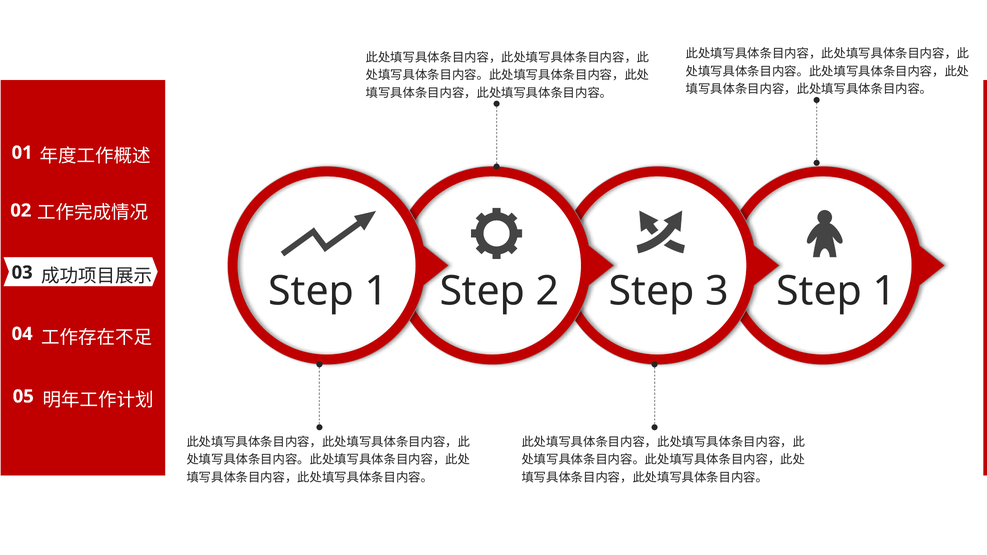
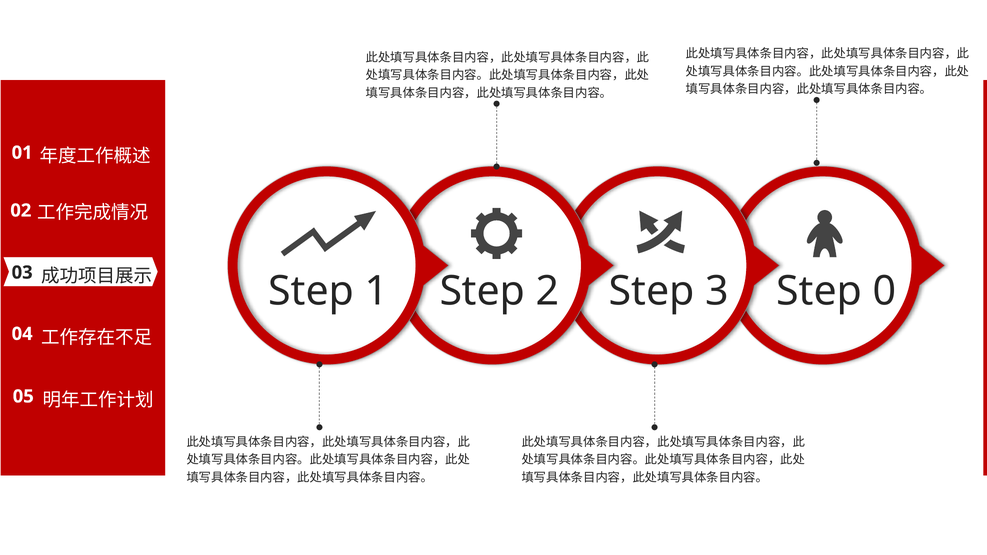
3 Step 1: 1 -> 0
